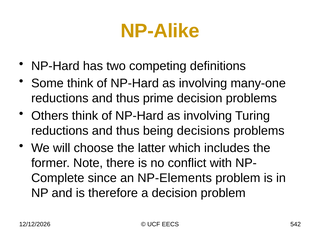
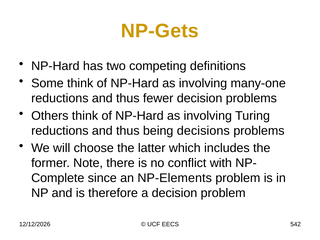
NP-Alike: NP-Alike -> NP-Gets
prime: prime -> fewer
